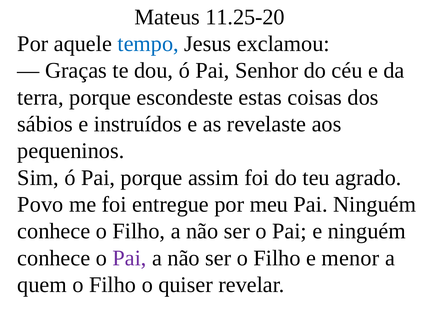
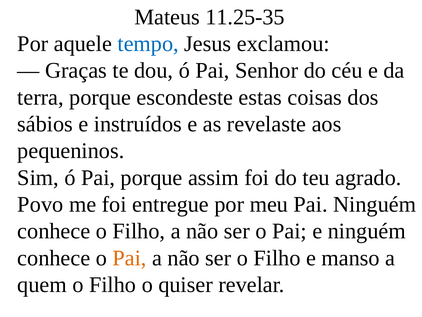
11.25-20: 11.25-20 -> 11.25-35
Pai at (130, 258) colour: purple -> orange
menor: menor -> manso
